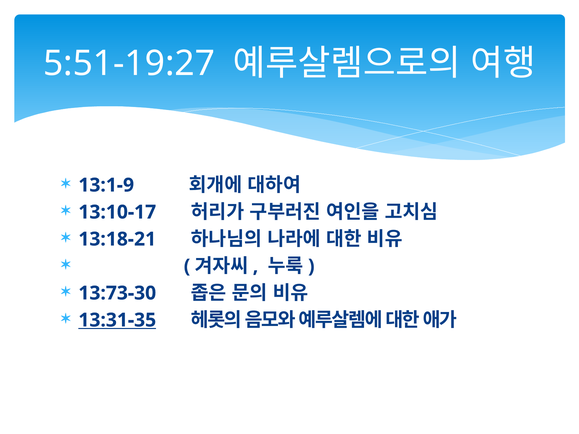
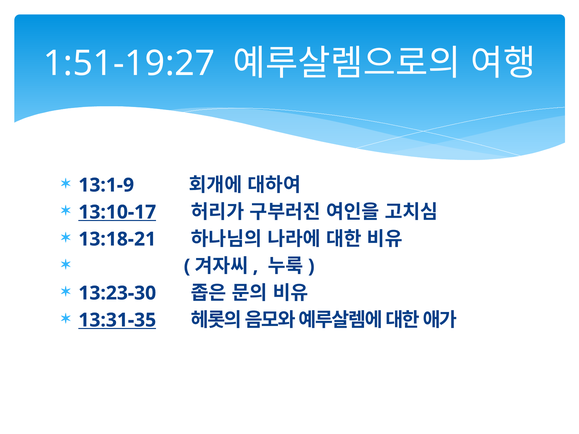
5:51-19:27: 5:51-19:27 -> 1:51-19:27
13:10-17 underline: none -> present
13:73-30: 13:73-30 -> 13:23-30
